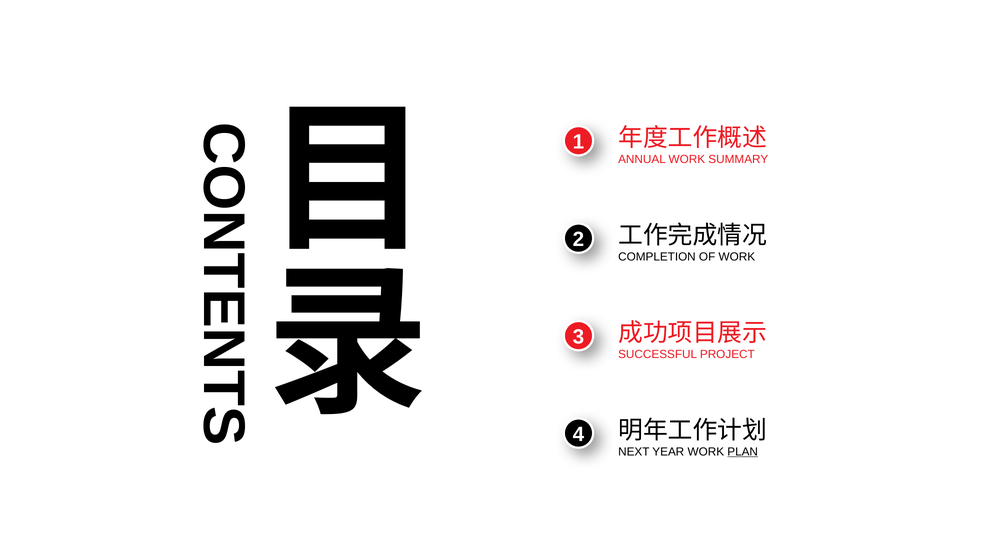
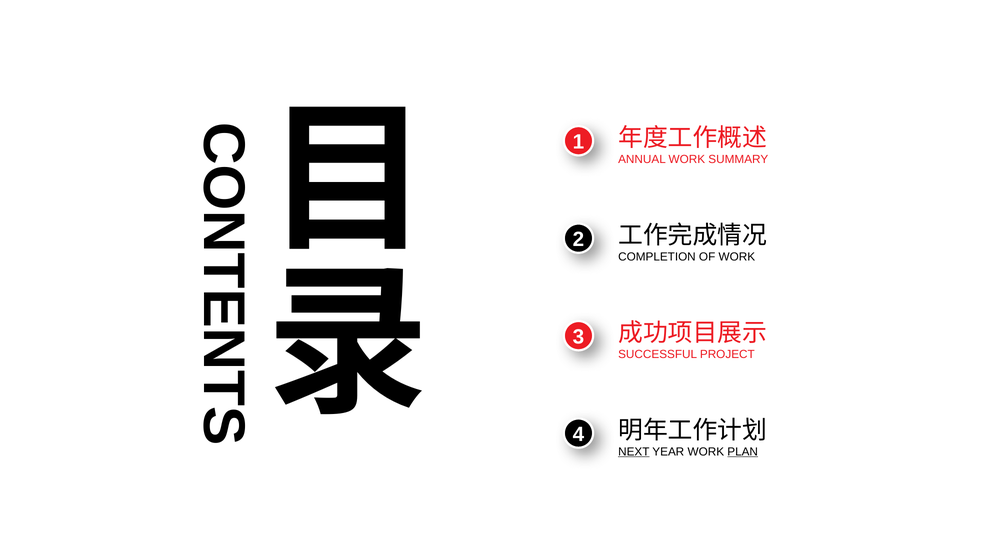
NEXT underline: none -> present
